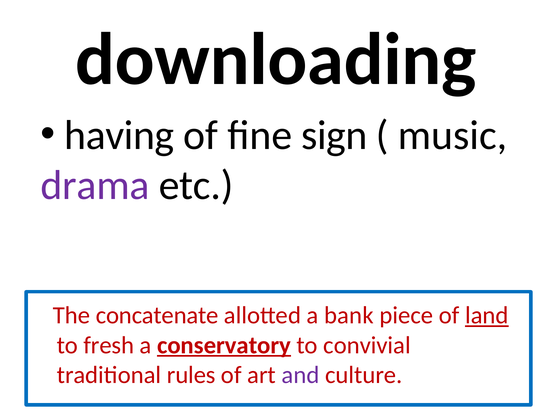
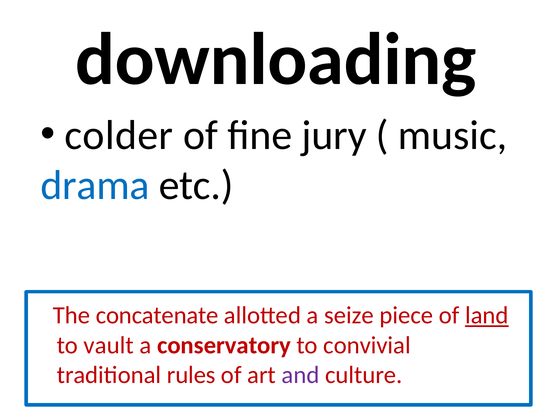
having: having -> colder
sign: sign -> jury
drama colour: purple -> blue
bank: bank -> seize
fresh: fresh -> vault
conservatory underline: present -> none
